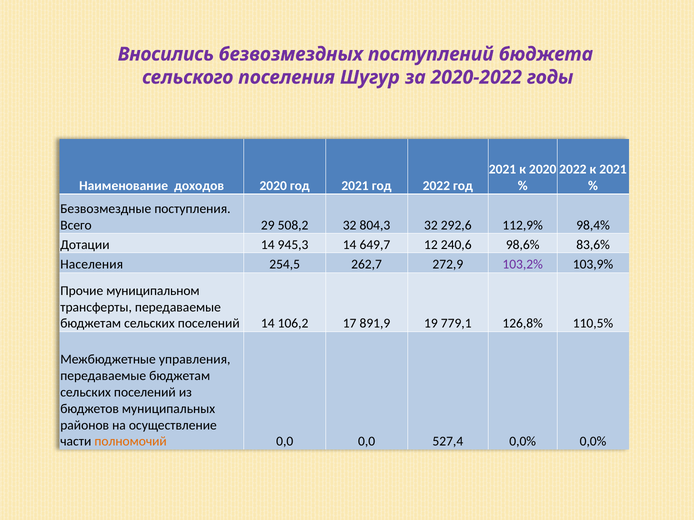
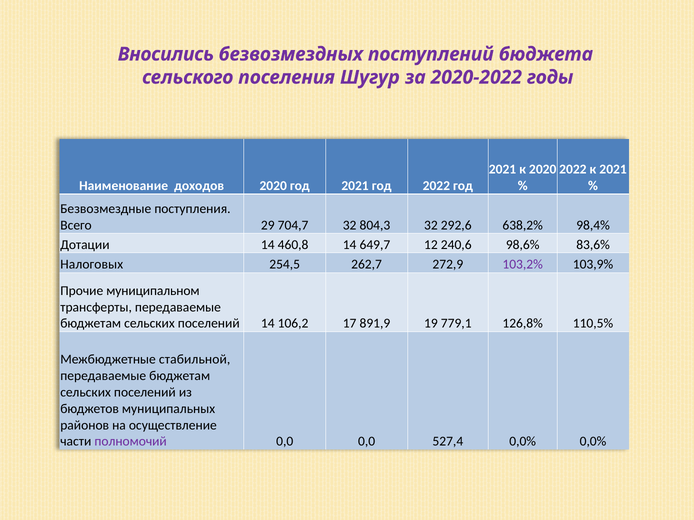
508,2: 508,2 -> 704,7
112,9%: 112,9% -> 638,2%
945,3: 945,3 -> 460,8
Населения: Населения -> Налоговых
управления: управления -> стабильной
полномочий colour: orange -> purple
